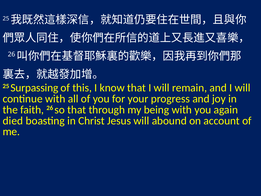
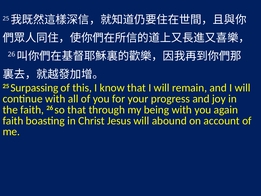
died at (13, 121): died -> faith
